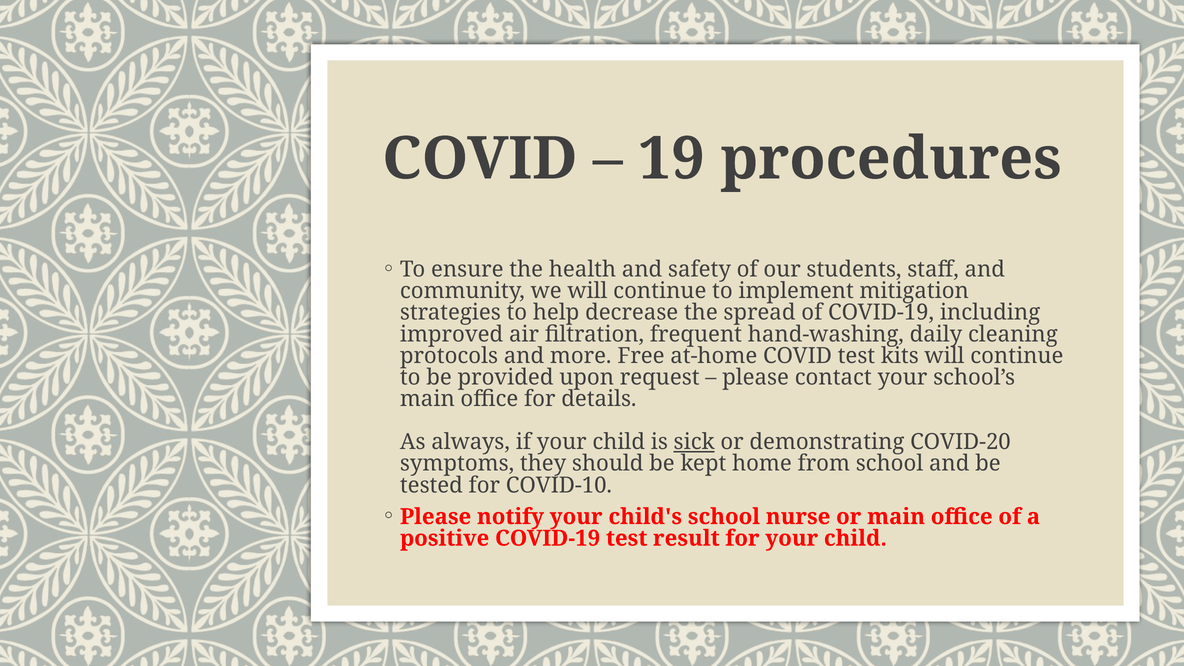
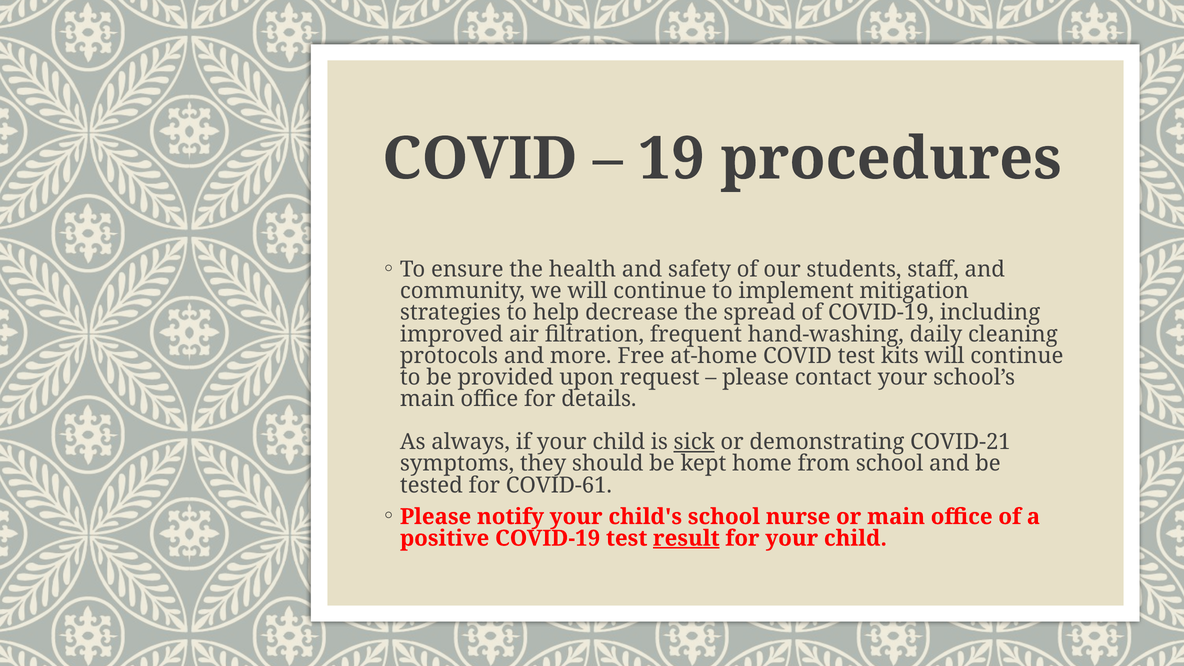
COVID-20: COVID-20 -> COVID-21
COVID-10: COVID-10 -> COVID-61
result underline: none -> present
